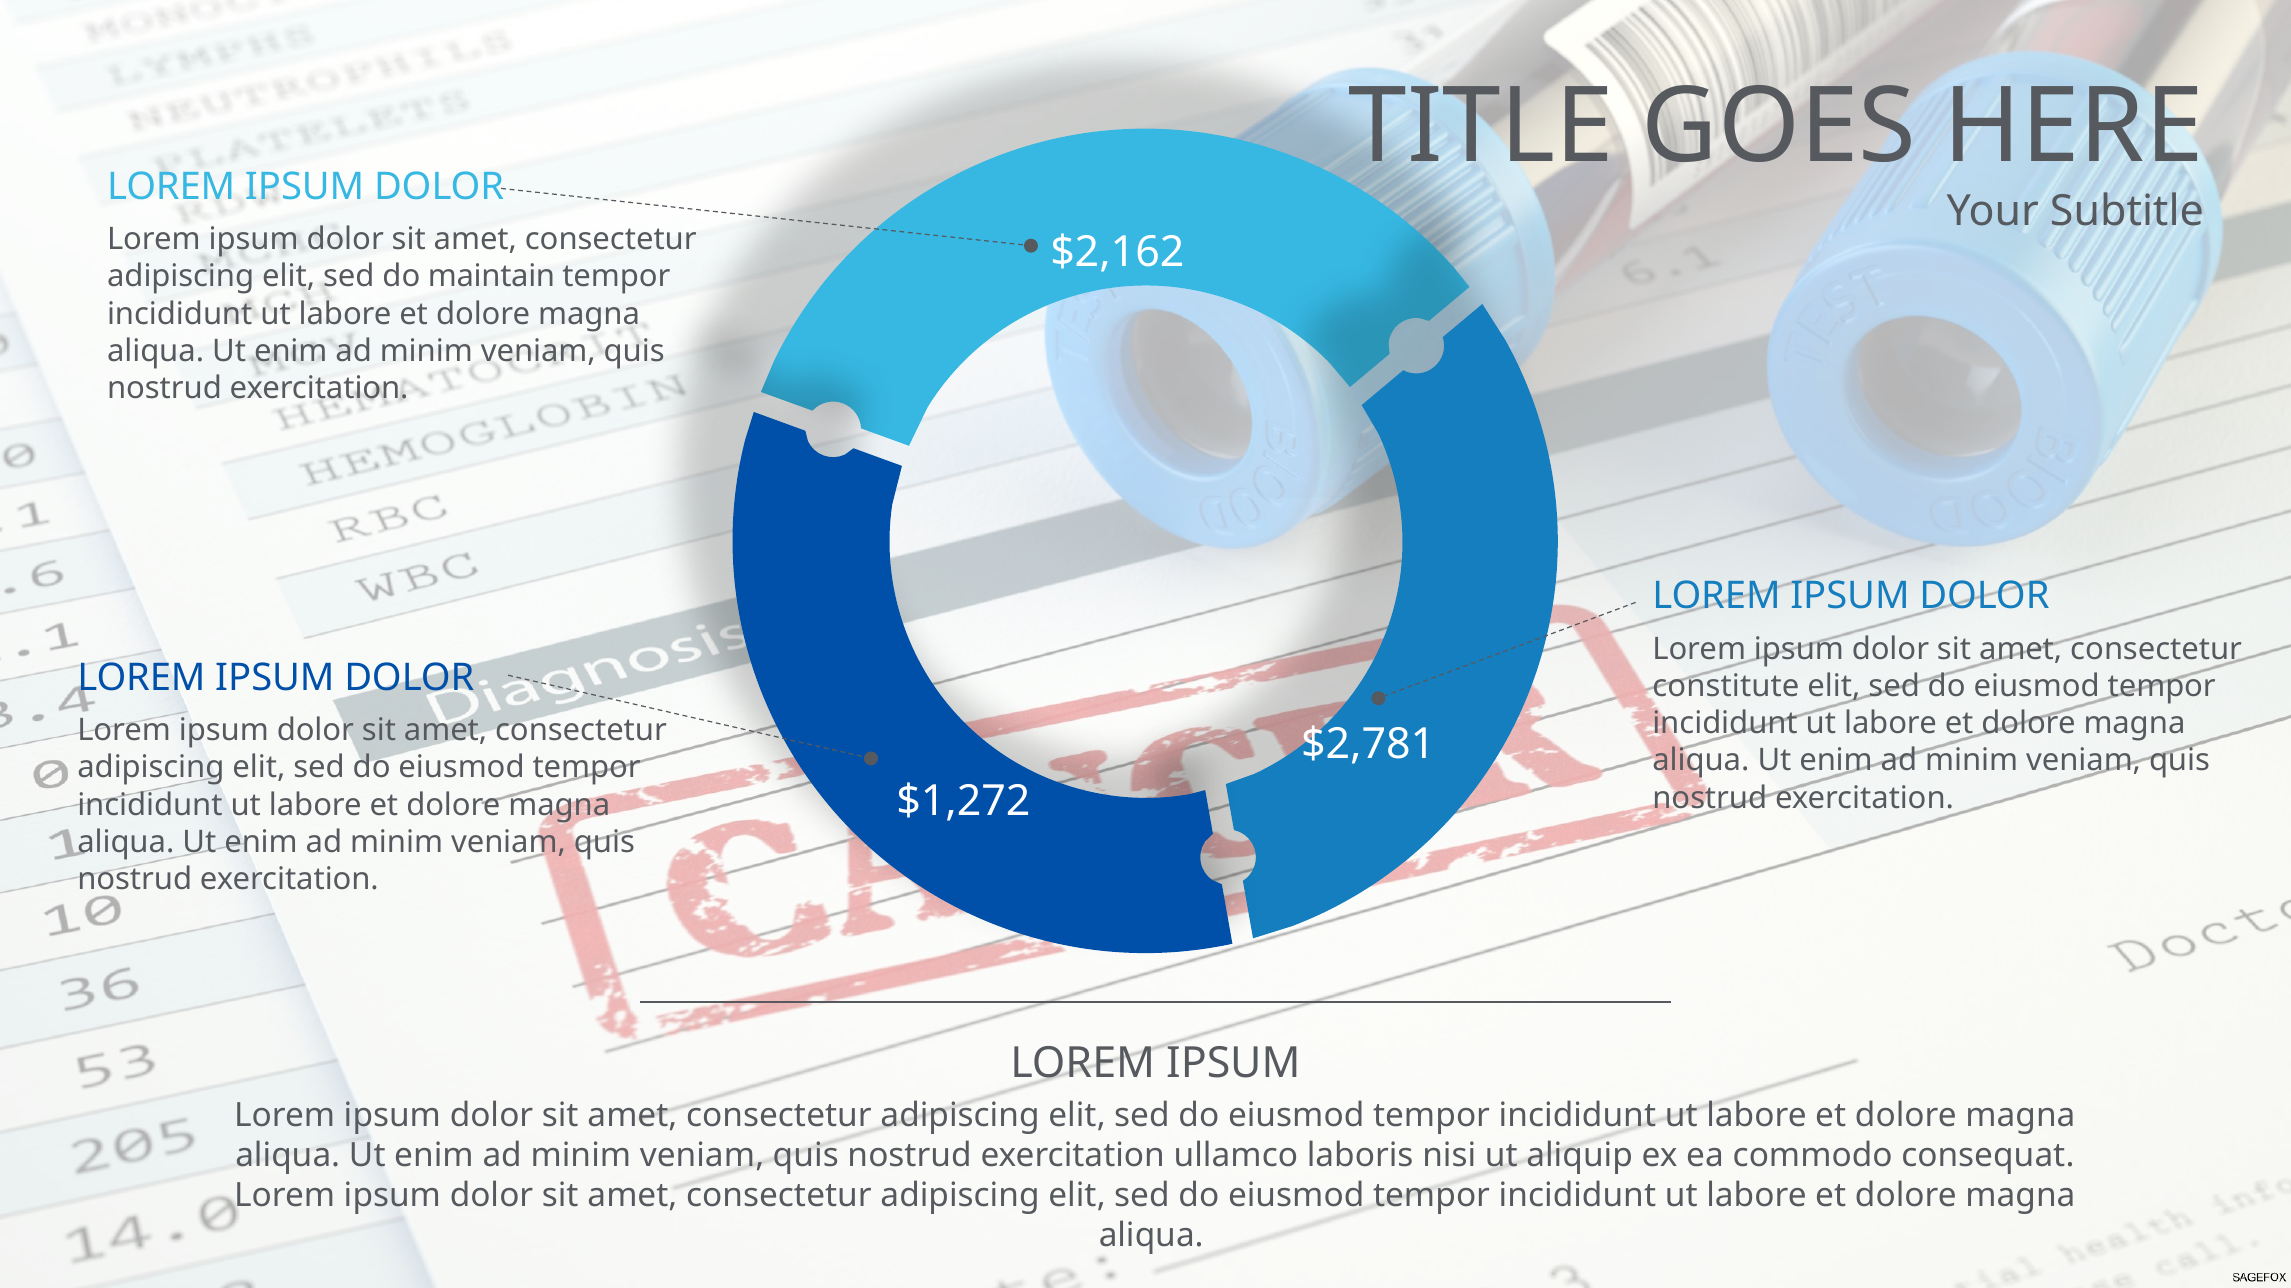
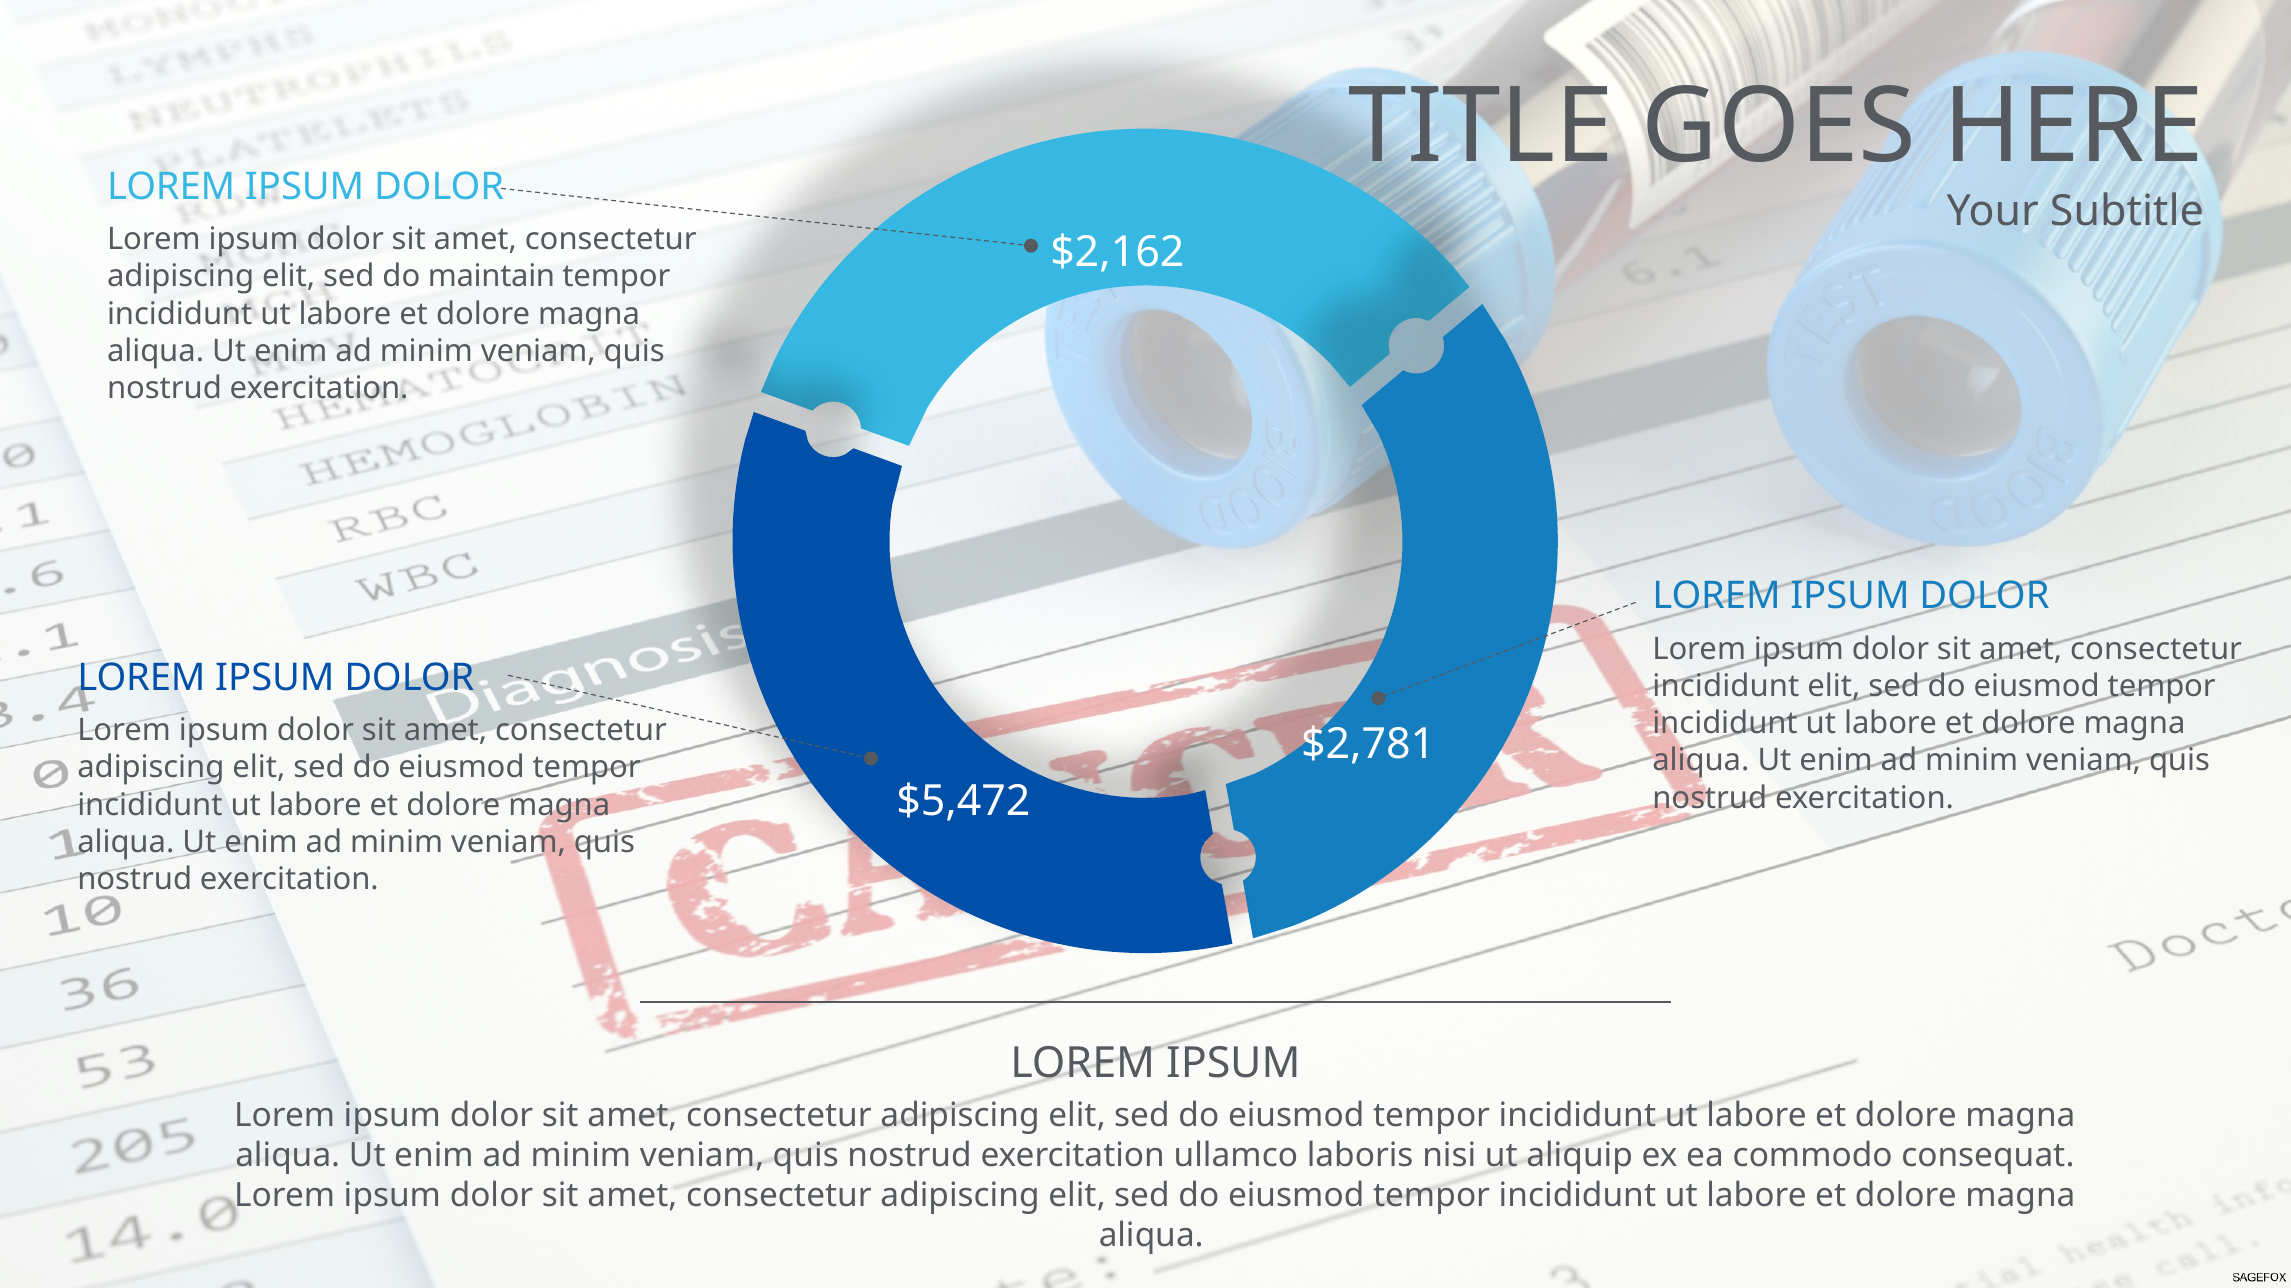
constitute at (1726, 686): constitute -> incididunt
$1,272: $1,272 -> $5,472
